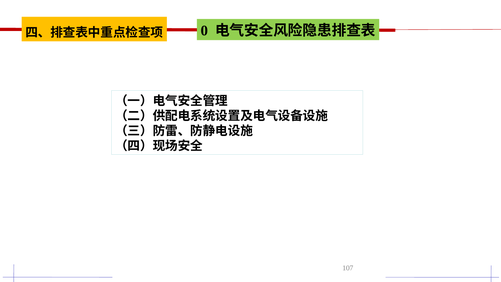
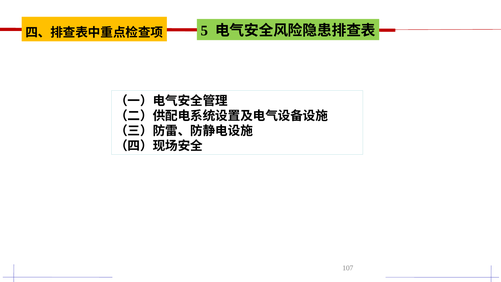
0: 0 -> 5
